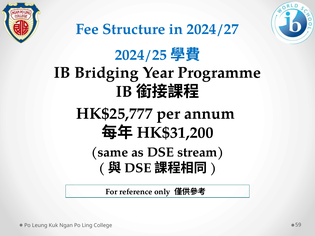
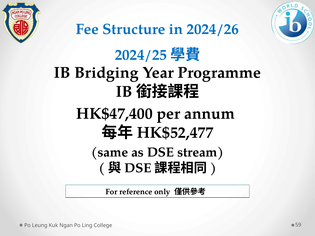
2024/27: 2024/27 -> 2024/26
HK$25,777: HK$25,777 -> HK$47,400
HK$31,200: HK$31,200 -> HK$52,477
